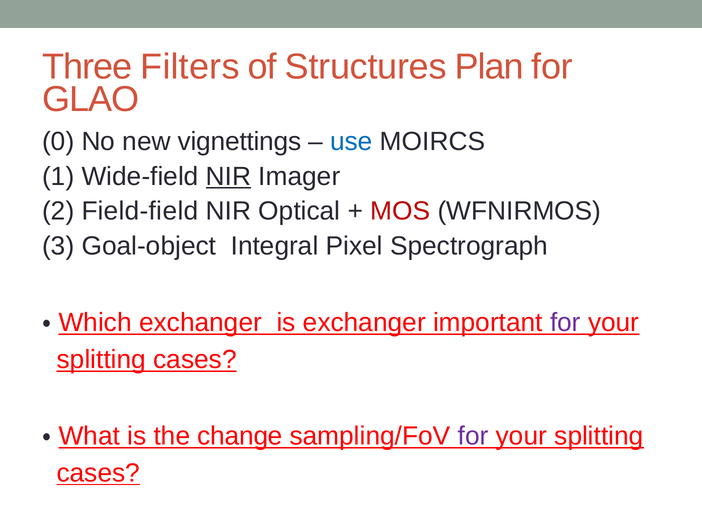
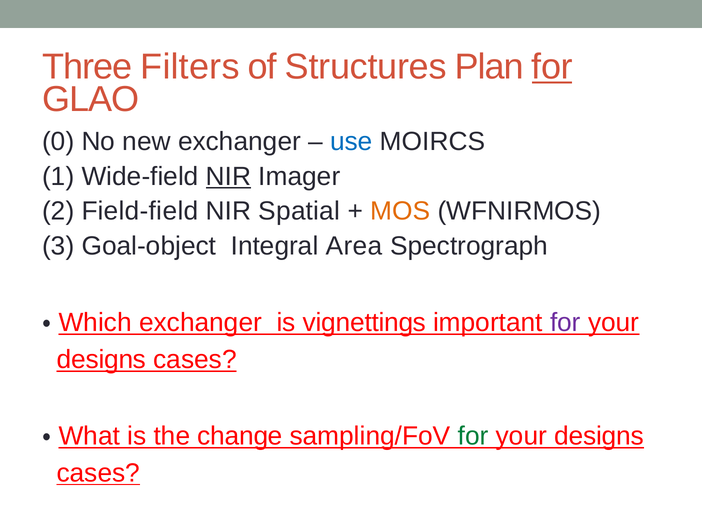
for at (552, 67) underline: none -> present
new vignettings: vignettings -> exchanger
Optical: Optical -> Spatial
MOS colour: red -> orange
Pixel: Pixel -> Area
is exchanger: exchanger -> vignettings
splitting at (101, 360): splitting -> designs
for at (473, 437) colour: purple -> green
splitting at (599, 437): splitting -> designs
